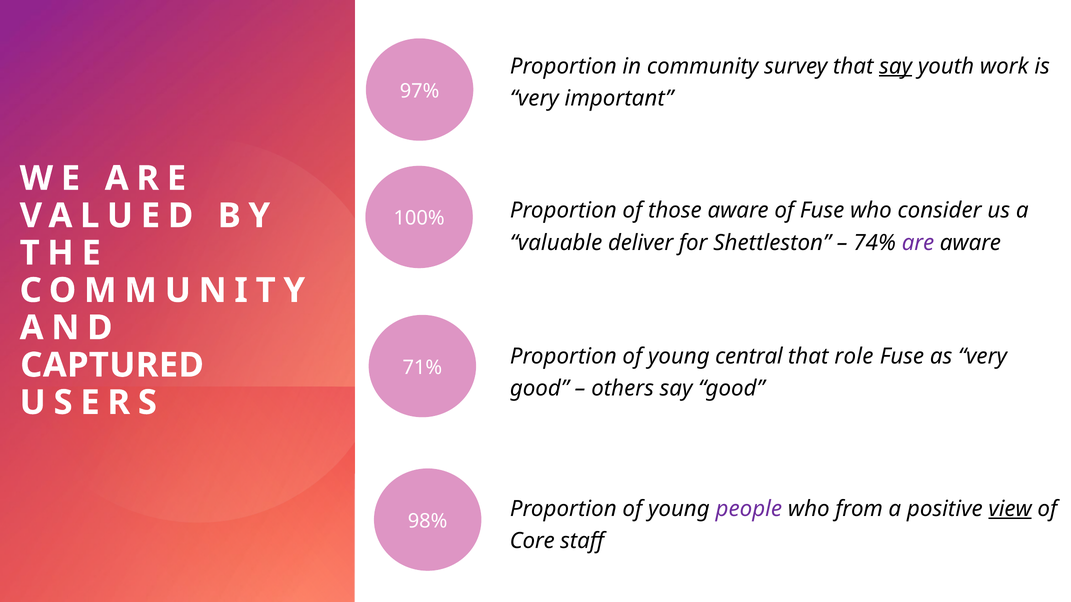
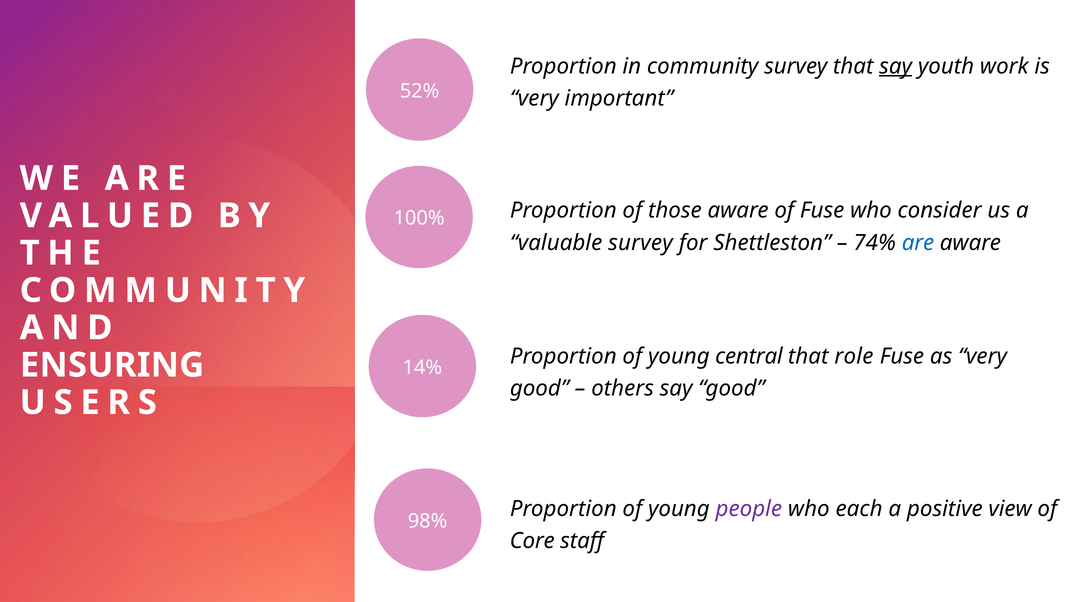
97%: 97% -> 52%
valuable deliver: deliver -> survey
are at (918, 243) colour: purple -> blue
CAPTURED: CAPTURED -> ENSURING
71%: 71% -> 14%
from: from -> each
view underline: present -> none
